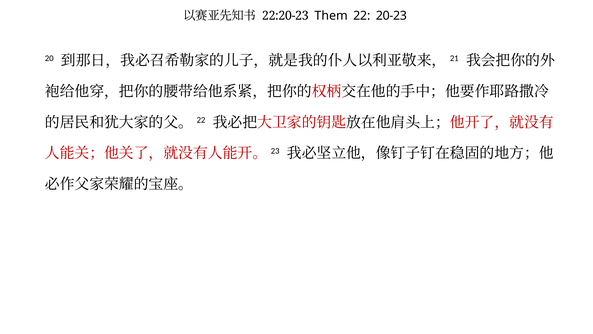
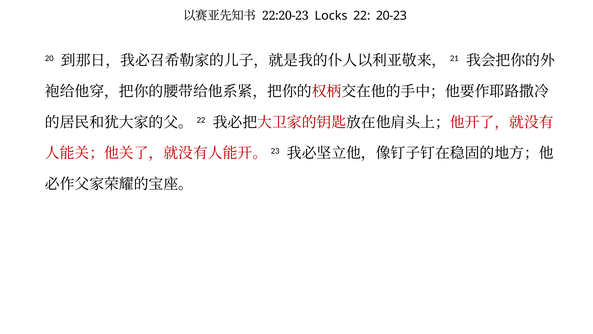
Them: Them -> Locks
